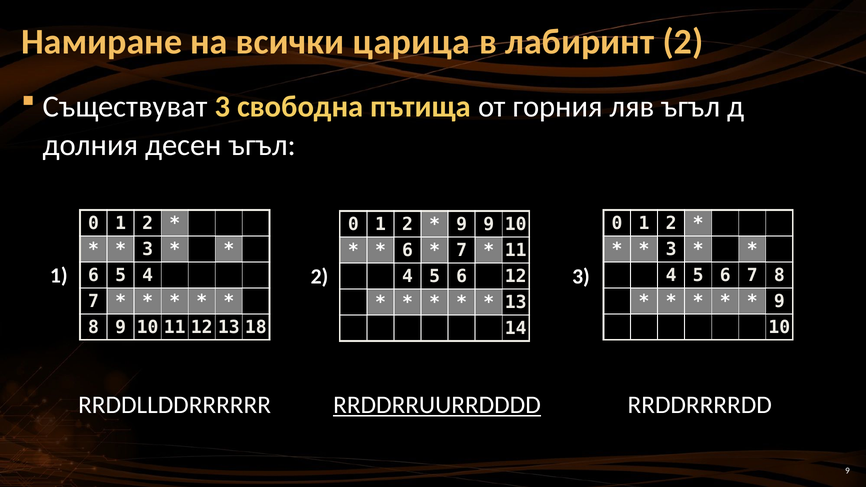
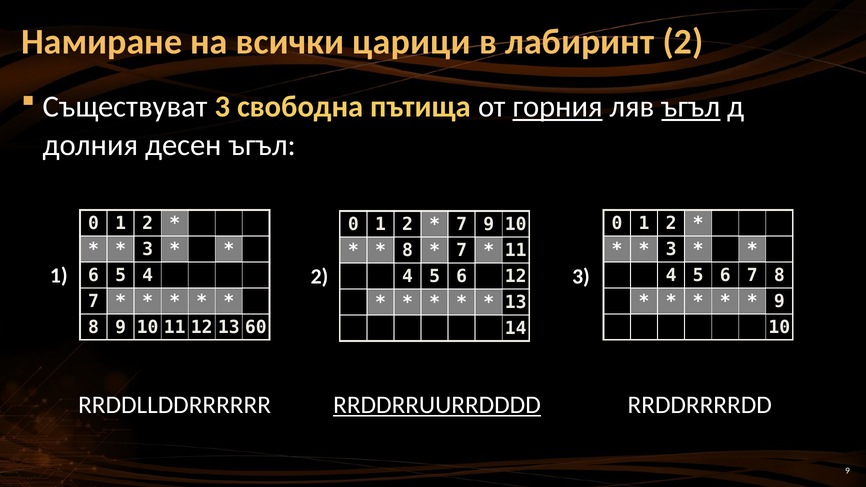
царица: царица -> царици
горния underline: none -> present
ъгъл at (691, 107) underline: none -> present
9 at (462, 224): 9 -> 7
6 at (408, 250): 6 -> 8
18: 18 -> 60
